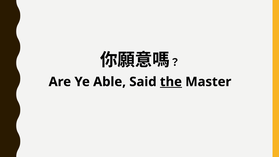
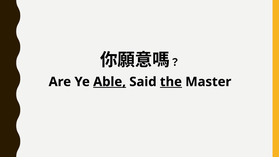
Able underline: none -> present
